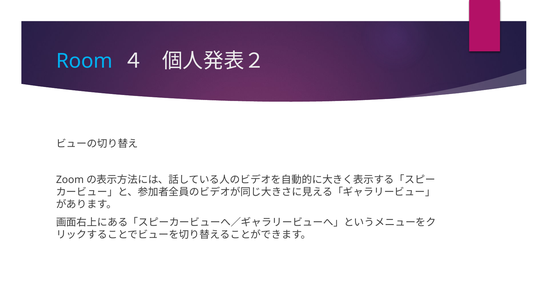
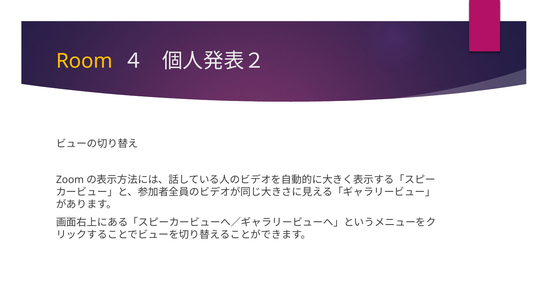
Room colour: light blue -> yellow
